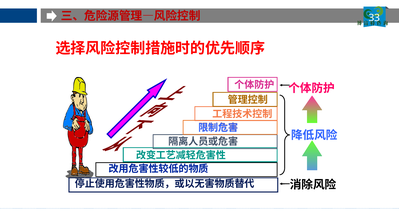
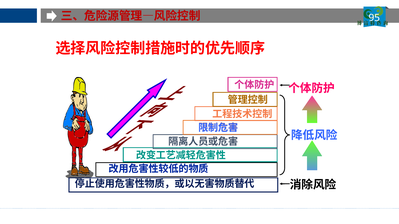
33: 33 -> 95
